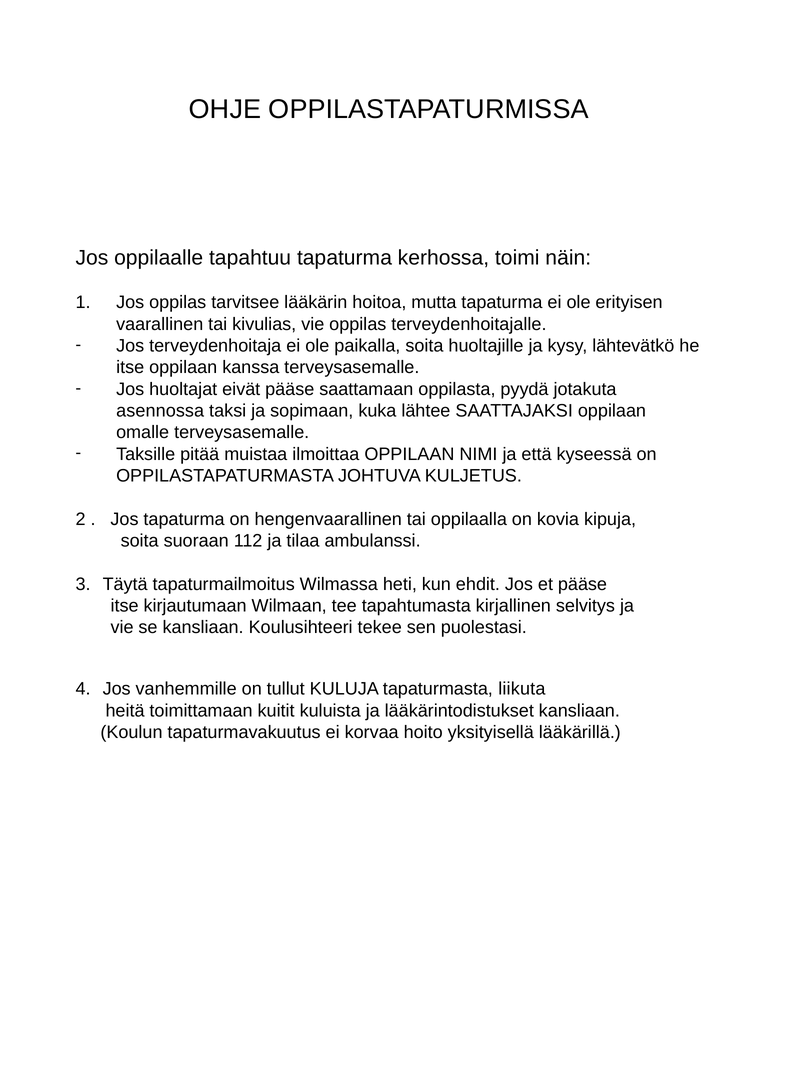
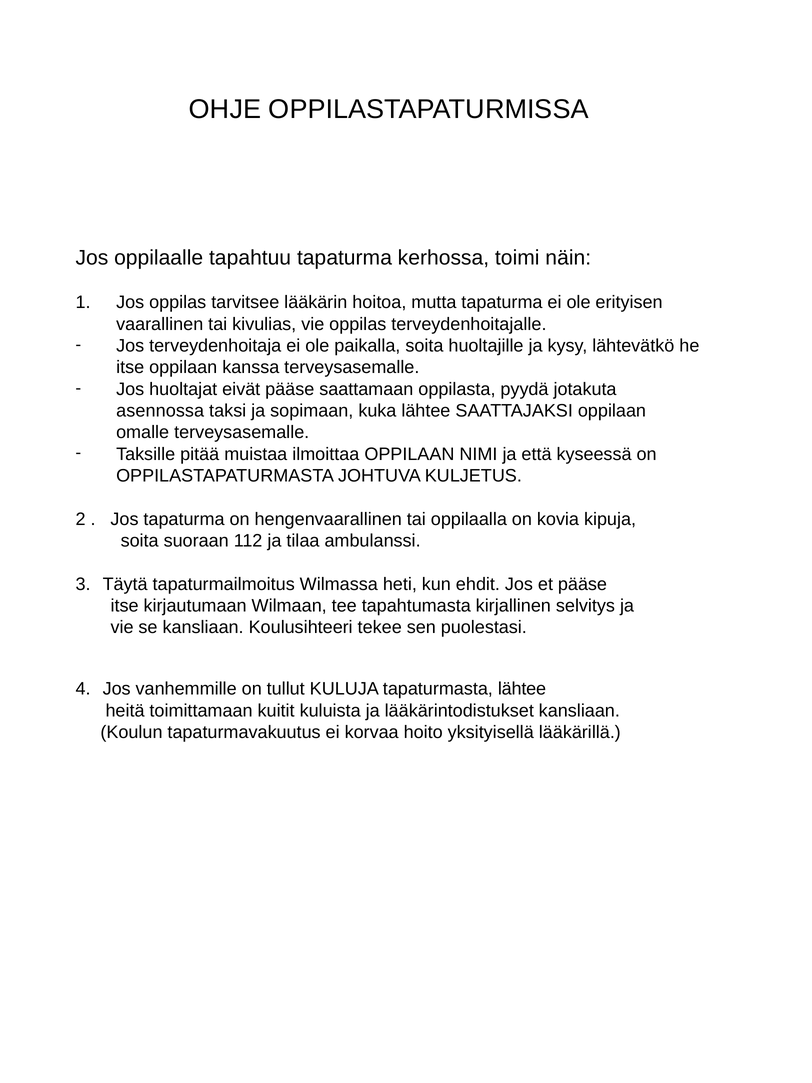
tapaturmasta liikuta: liikuta -> lähtee
